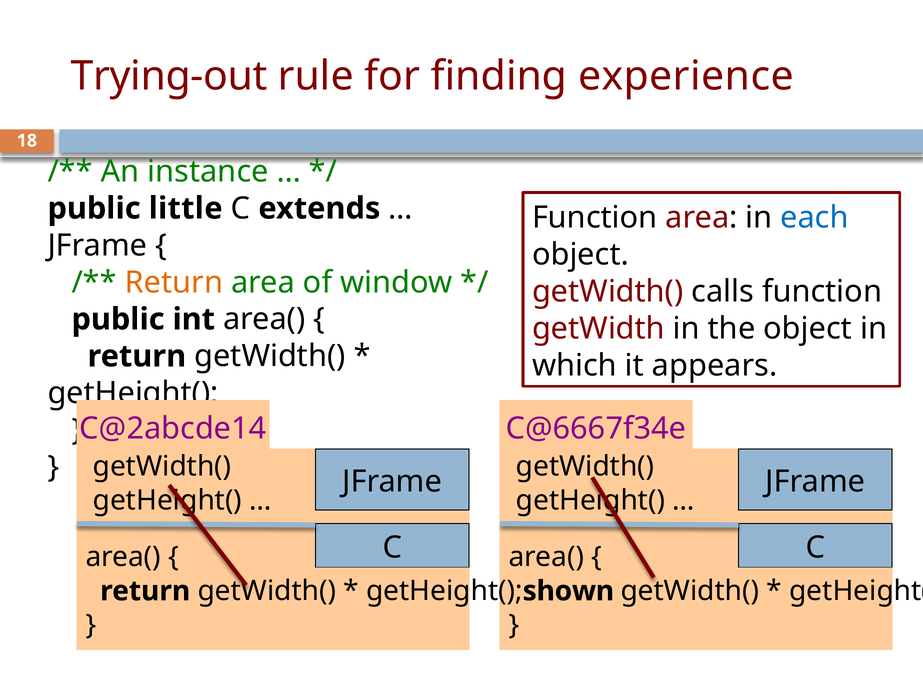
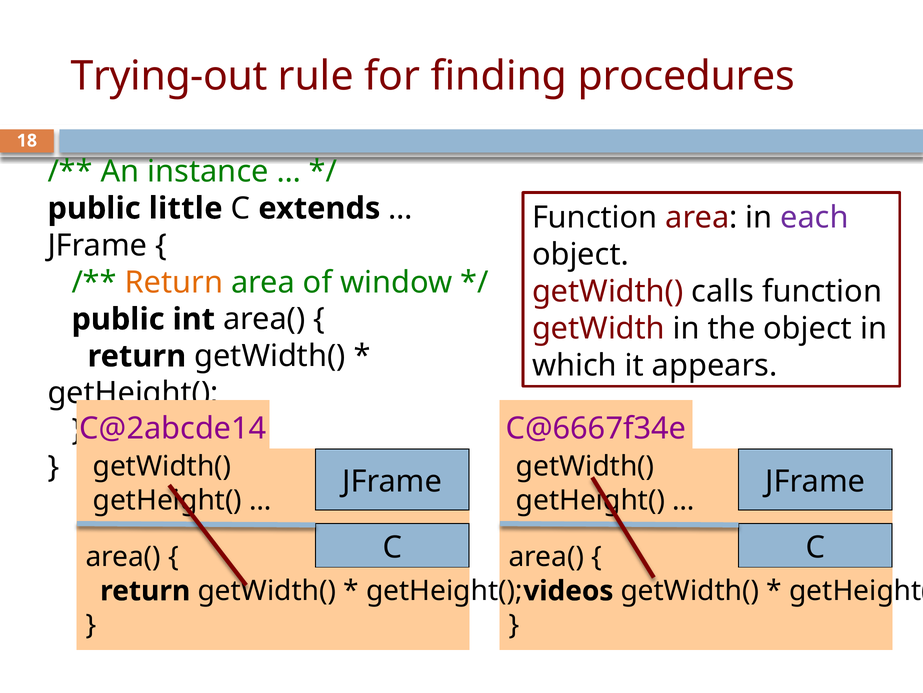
experience: experience -> procedures
each colour: blue -> purple
shown: shown -> videos
